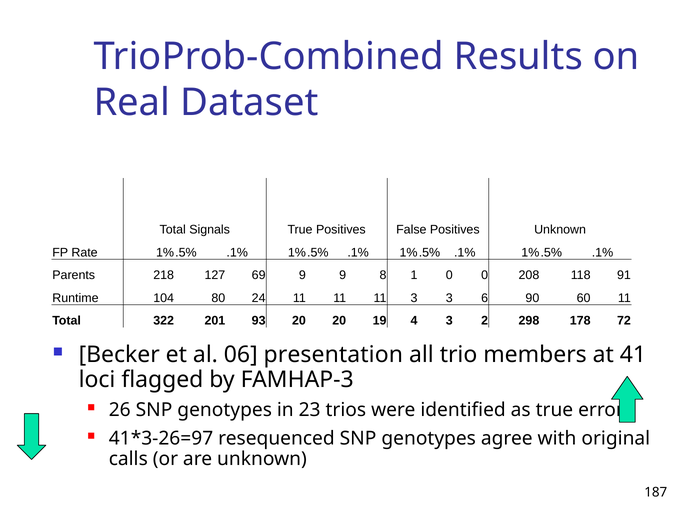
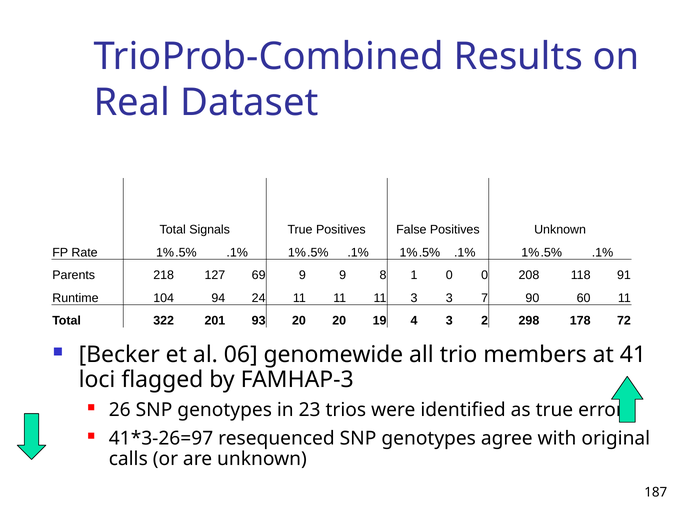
80: 80 -> 94
6: 6 -> 7
presentation: presentation -> genomewide
